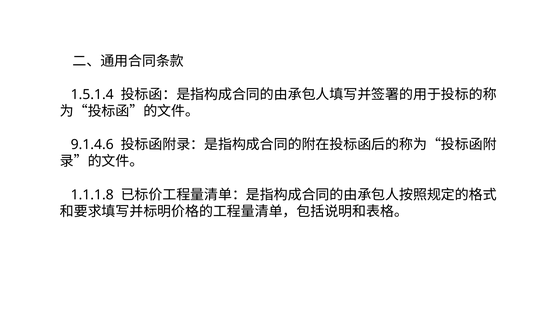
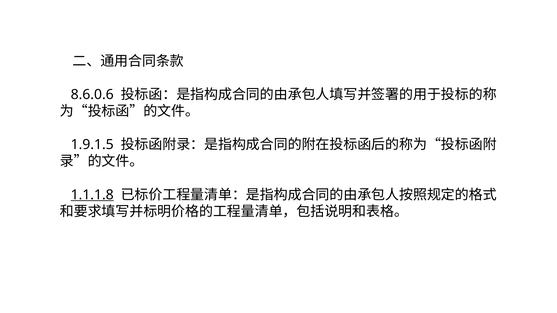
1.5.1.4: 1.5.1.4 -> 8.6.0.6
9.1.4.6: 9.1.4.6 -> 1.9.1.5
1.1.1.8 underline: none -> present
